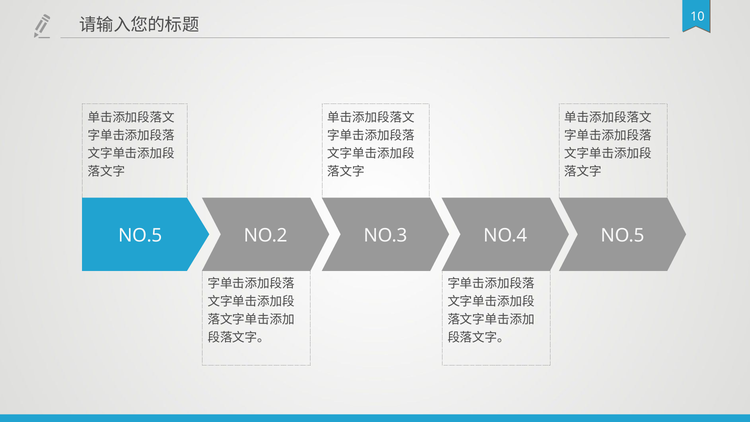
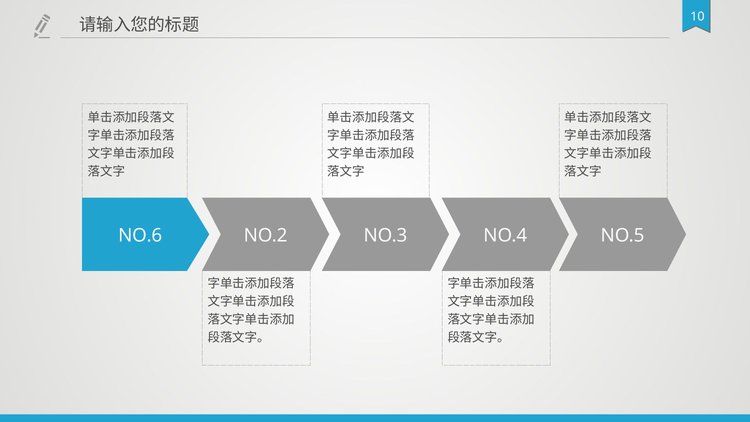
NO.5 at (140, 235): NO.5 -> NO.6
